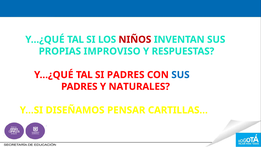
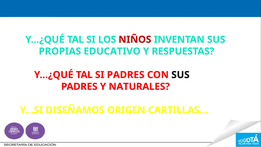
IMPROVISO: IMPROVISO -> EDUCATIVO
SUS at (180, 75) colour: blue -> black
PENSAR: PENSAR -> ORIGEN
